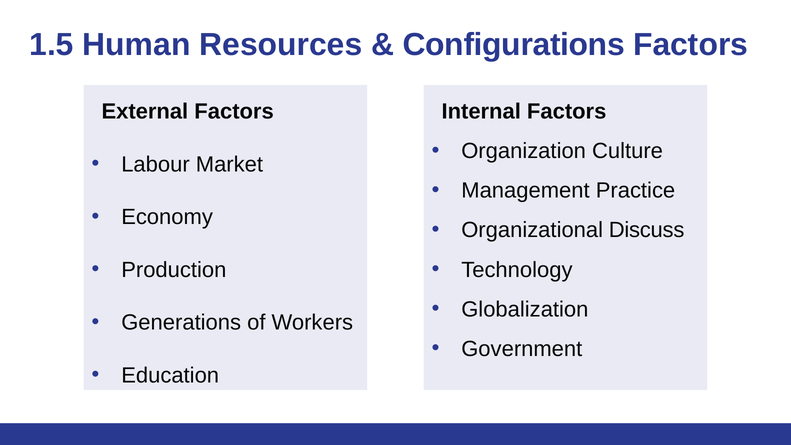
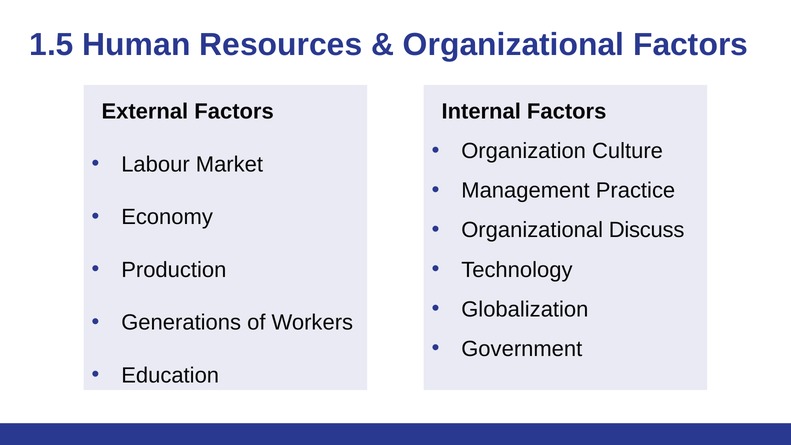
Configurations at (514, 45): Configurations -> Organizational
